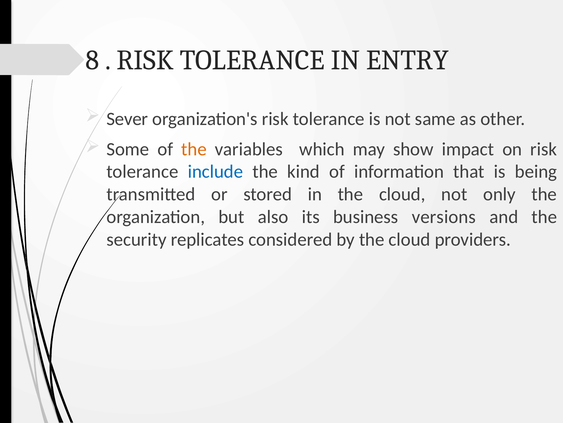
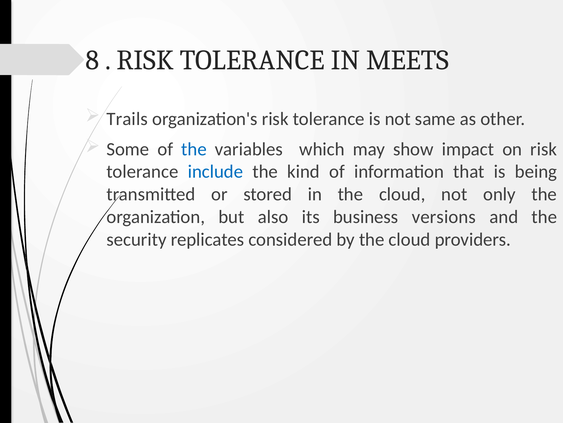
ENTRY: ENTRY -> MEETS
Sever: Sever -> Trails
the at (194, 149) colour: orange -> blue
